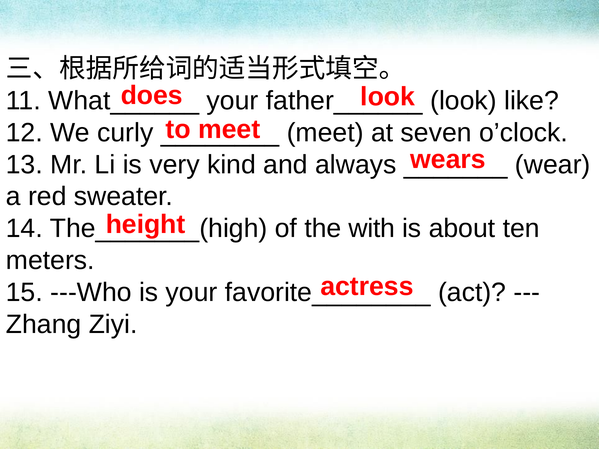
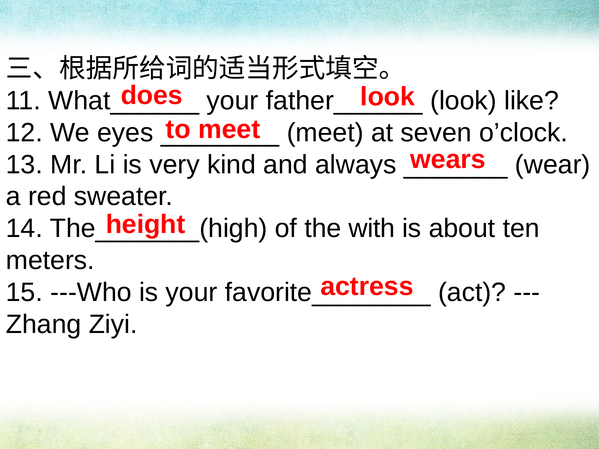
curly: curly -> eyes
